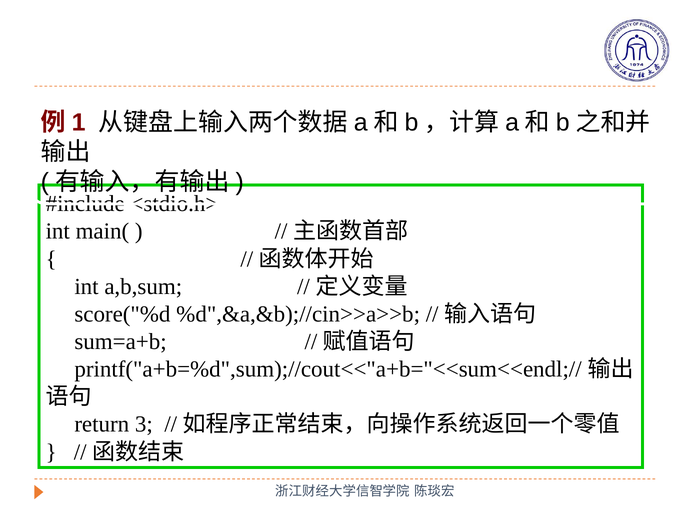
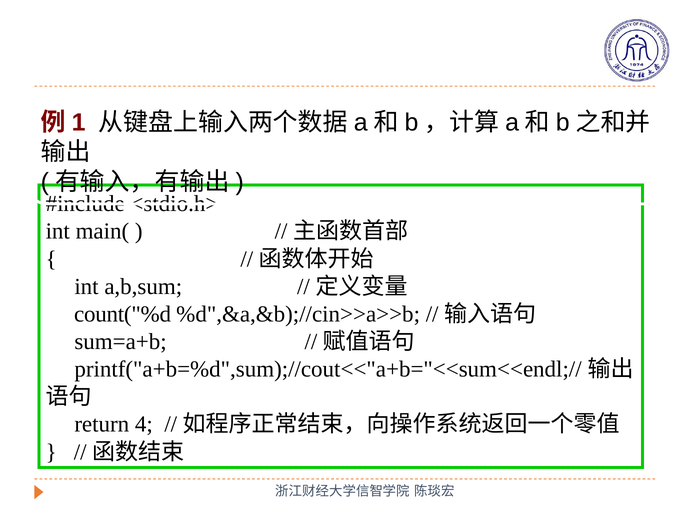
score("%d: score("%d -> count("%d
3: 3 -> 4
